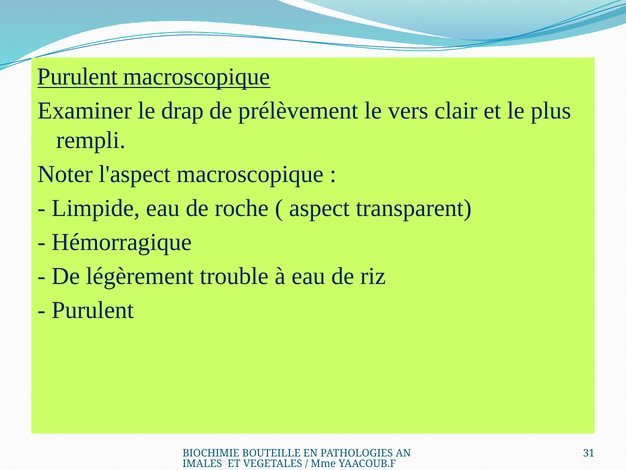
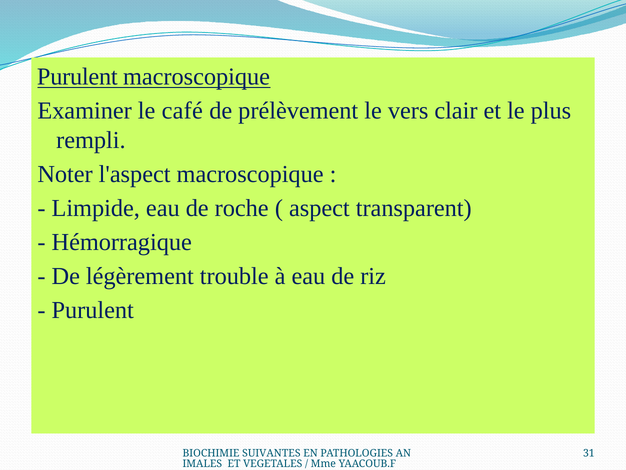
drap: drap -> café
BOUTEILLE: BOUTEILLE -> SUIVANTES
